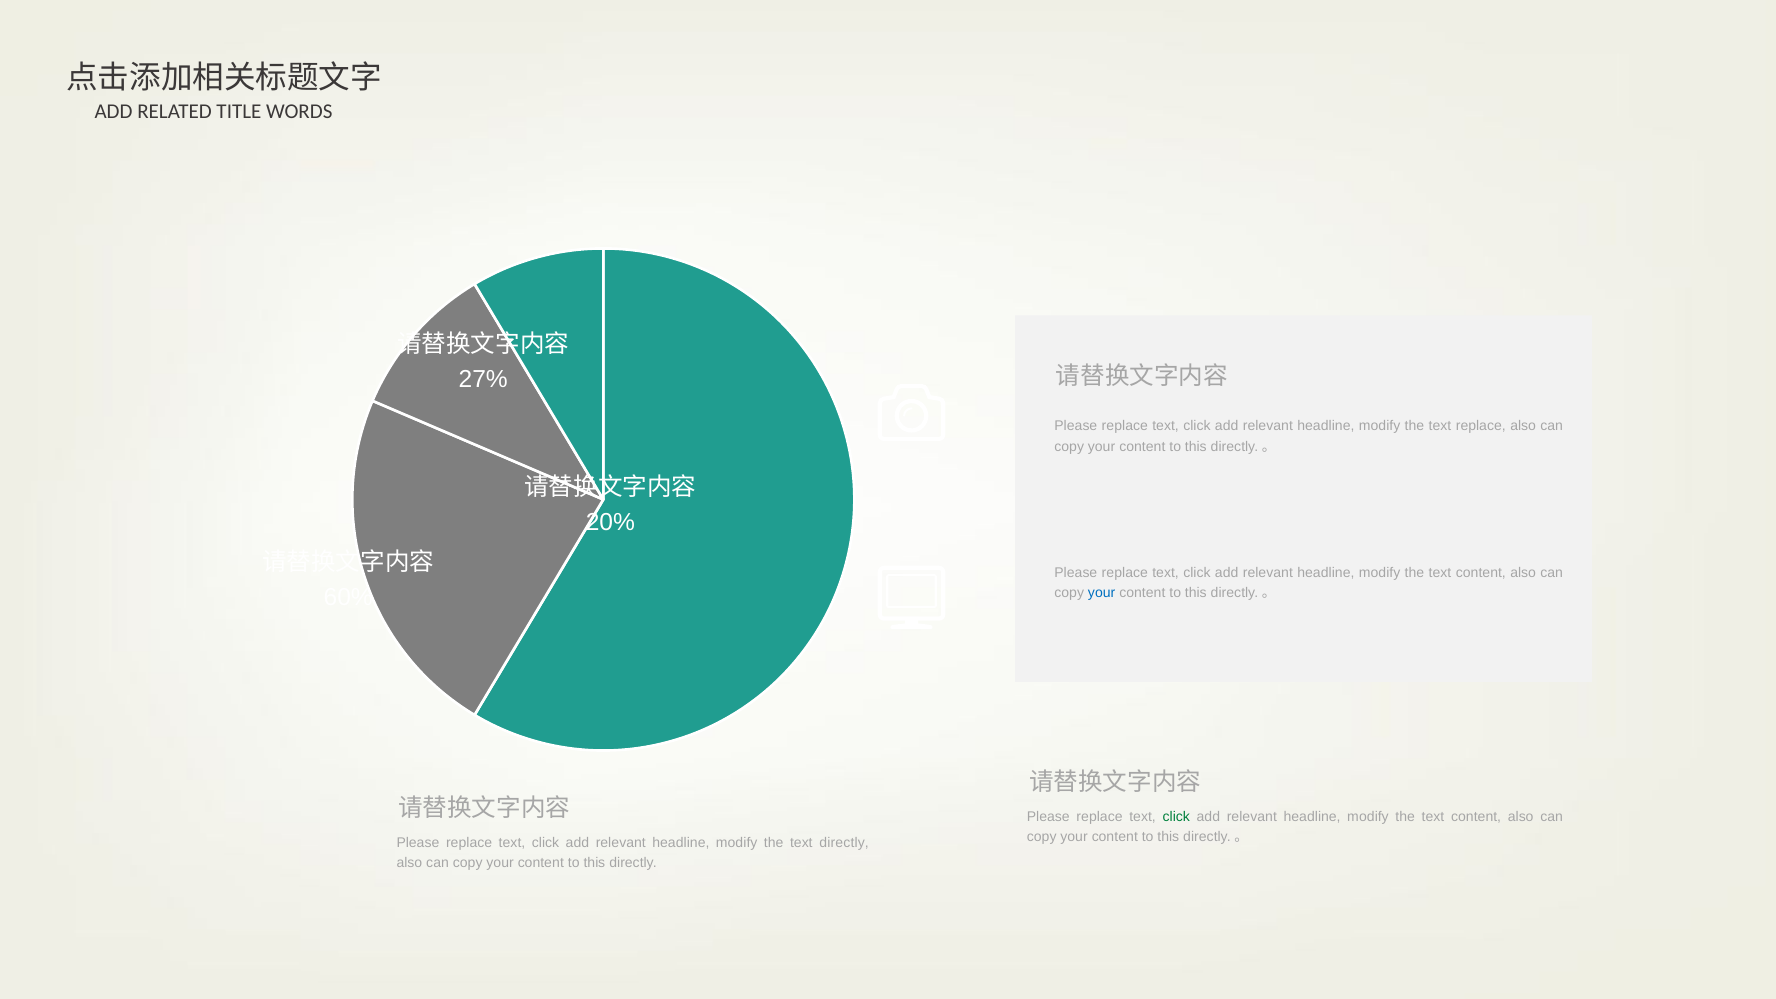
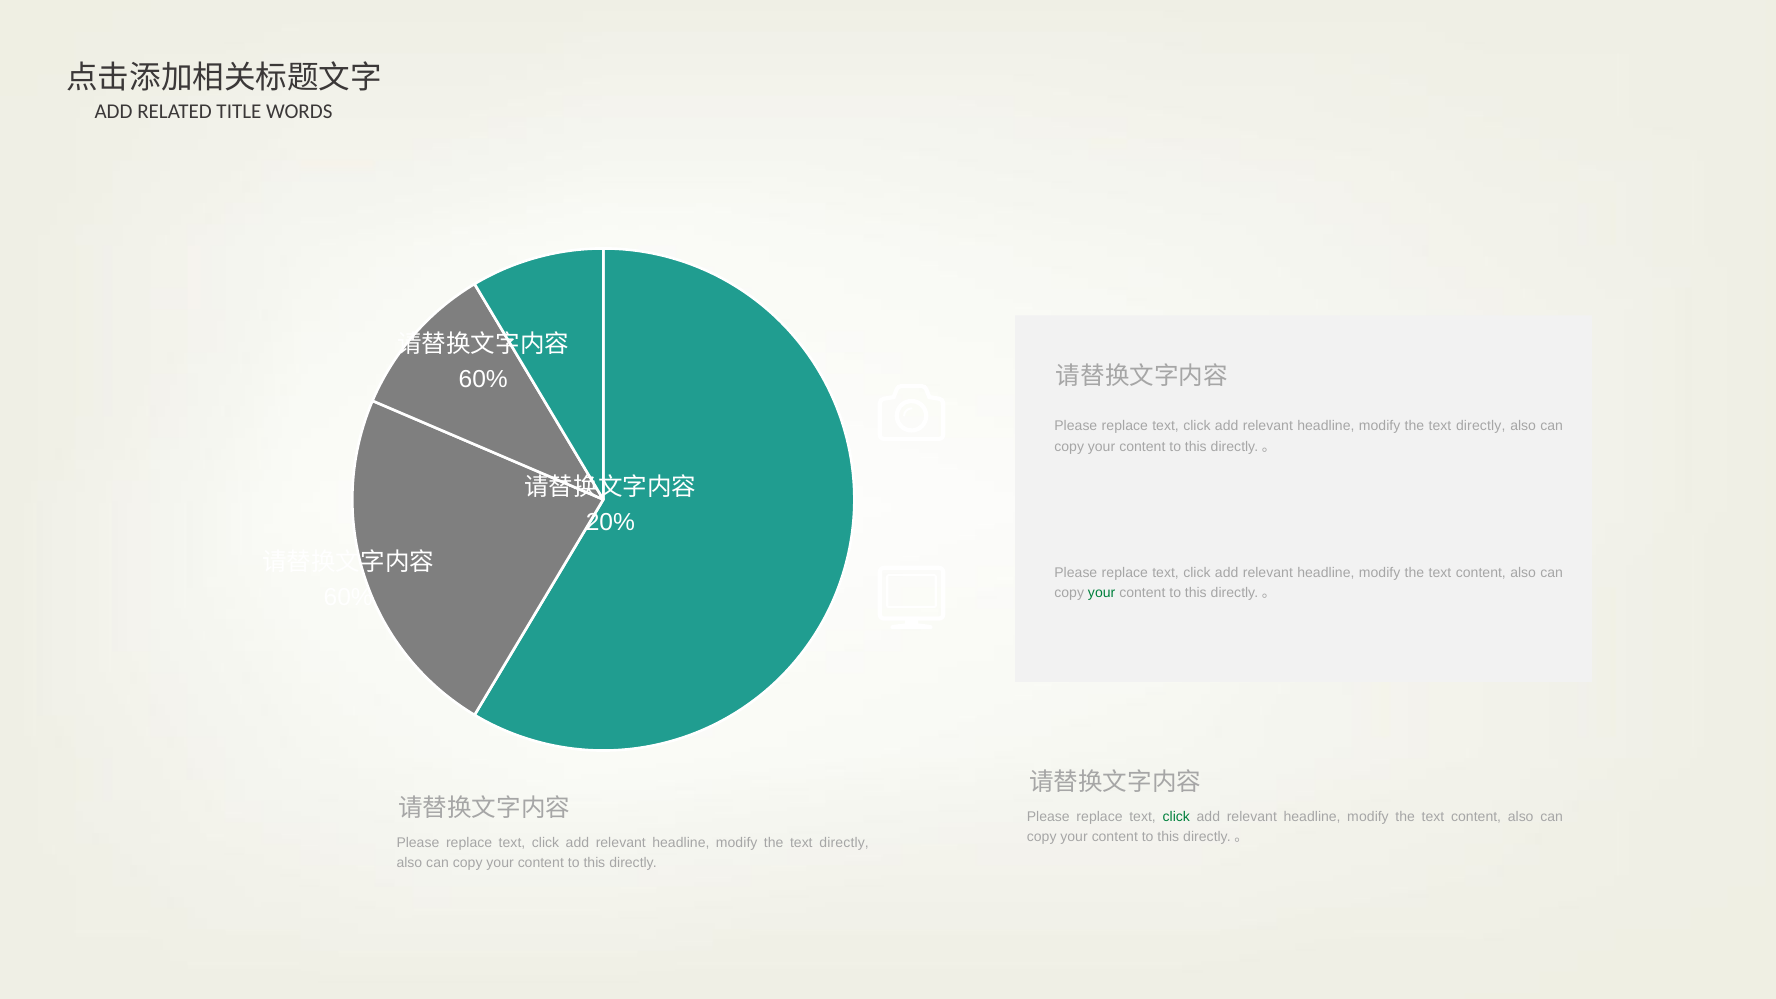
27% at (483, 379): 27% -> 60%
replace at (1481, 426): replace -> directly
your at (1102, 593) colour: blue -> green
